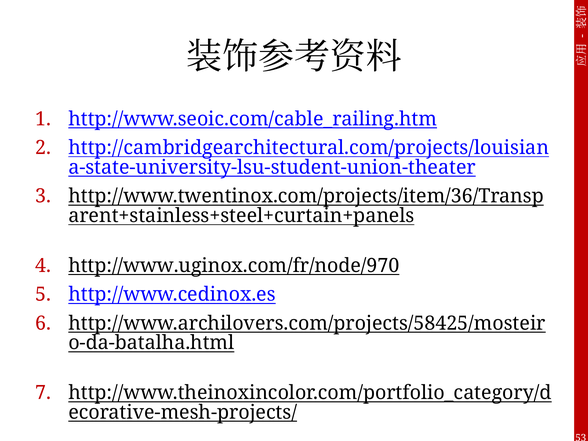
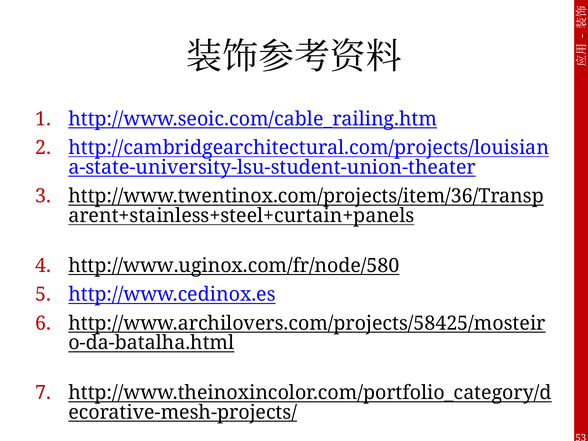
http://www.uginox.com/fr/node/970: http://www.uginox.com/fr/node/970 -> http://www.uginox.com/fr/node/580
